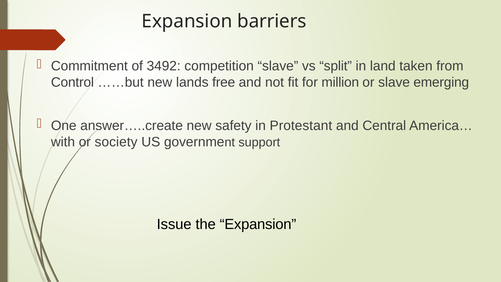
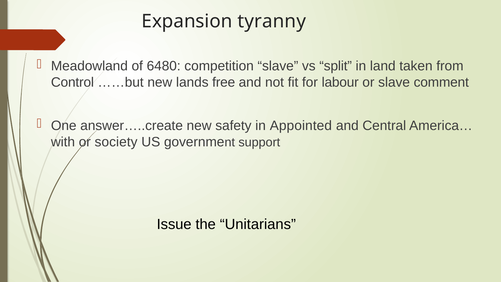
barriers: barriers -> tyranny
Commitment: Commitment -> Meadowland
3492: 3492 -> 6480
million: million -> labour
emerging: emerging -> comment
Protestant: Protestant -> Appointed
the Expansion: Expansion -> Unitarians
